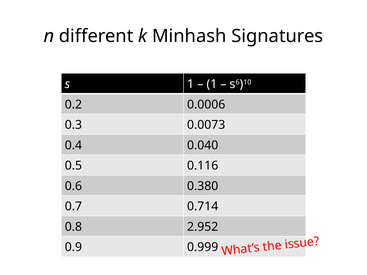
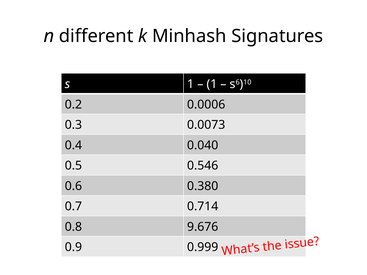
0.116: 0.116 -> 0.546
2.952: 2.952 -> 9.676
